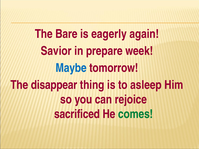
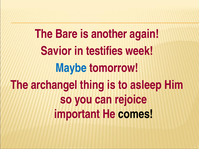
eagerly: eagerly -> another
prepare: prepare -> testifies
disappear: disappear -> archangel
sacrificed: sacrificed -> important
comes colour: green -> black
